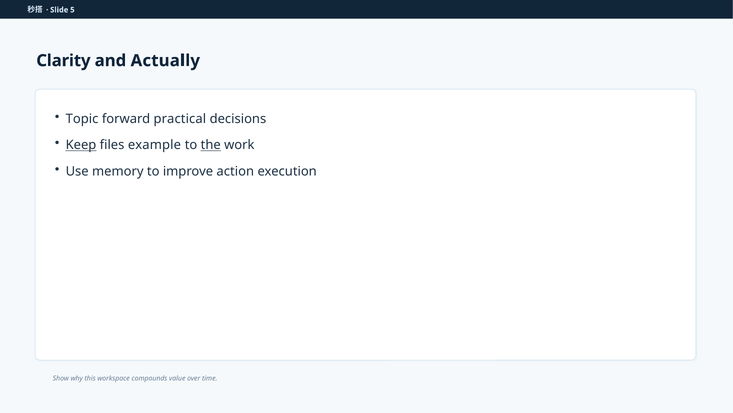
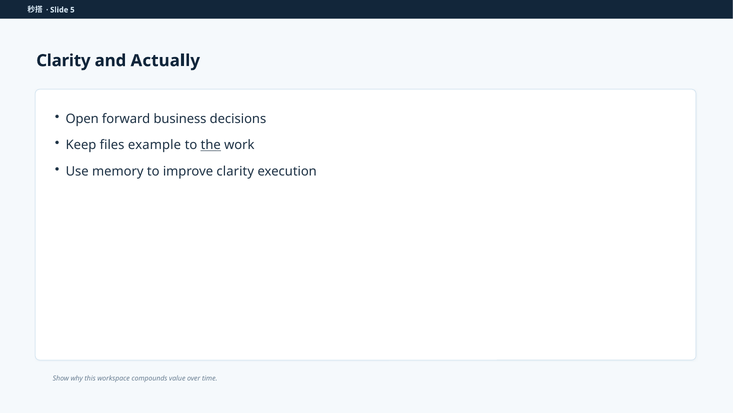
Topic: Topic -> Open
practical: practical -> business
Keep underline: present -> none
improve action: action -> clarity
